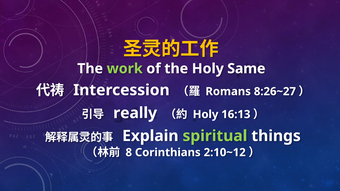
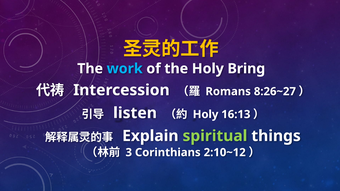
work colour: light green -> light blue
Same: Same -> Bring
really: really -> listen
8: 8 -> 3
